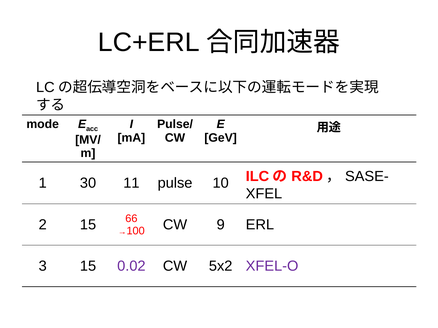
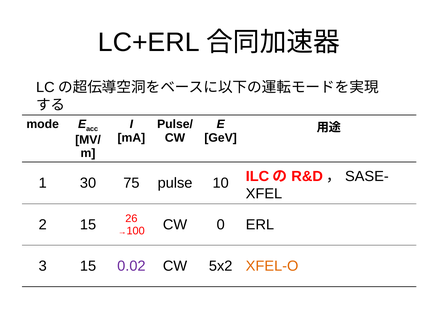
11: 11 -> 75
66: 66 -> 26
9: 9 -> 0
XFEL-O colour: purple -> orange
